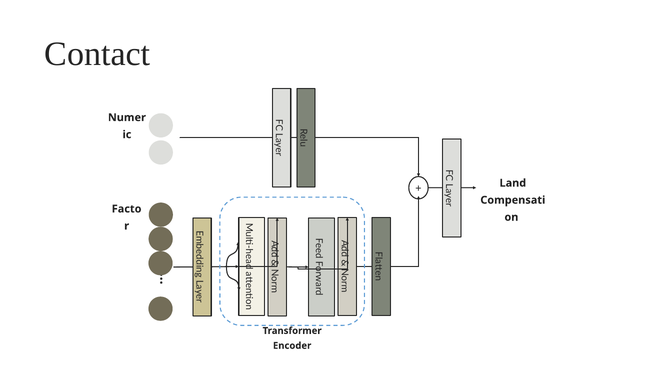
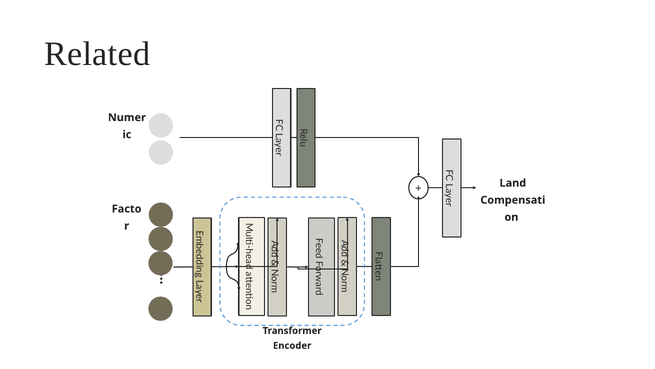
Contact: Contact -> Related
